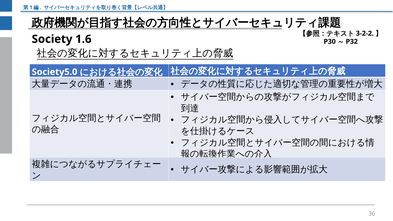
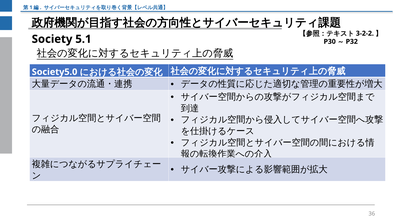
1.6: 1.6 -> 5.1
